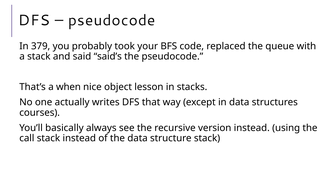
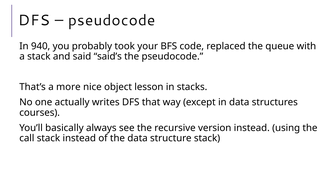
379: 379 -> 940
when: when -> more
